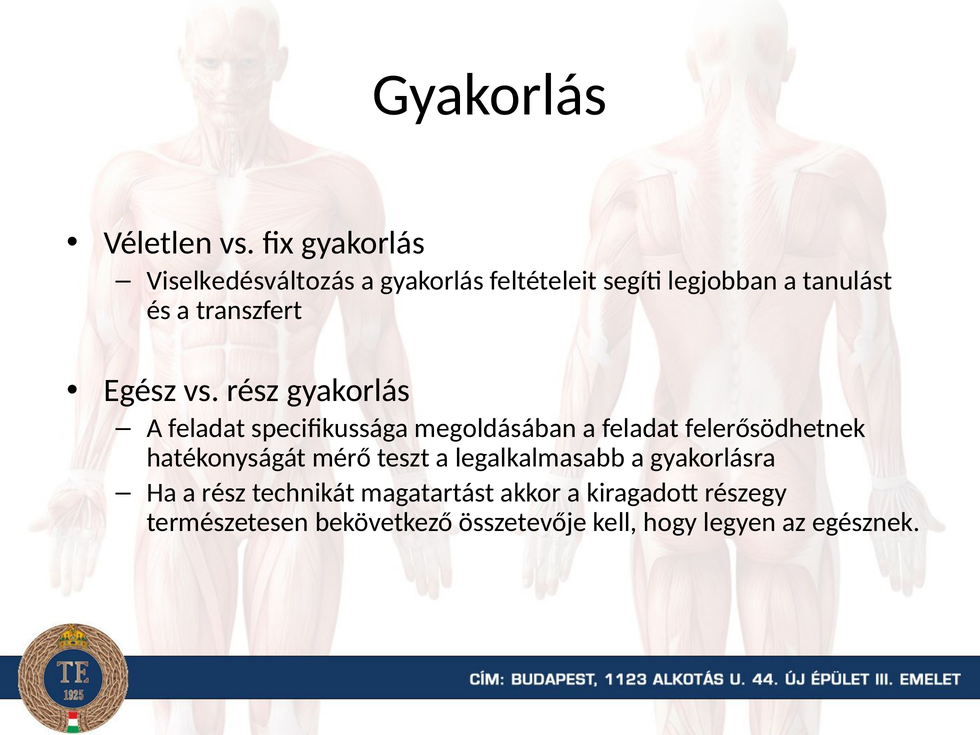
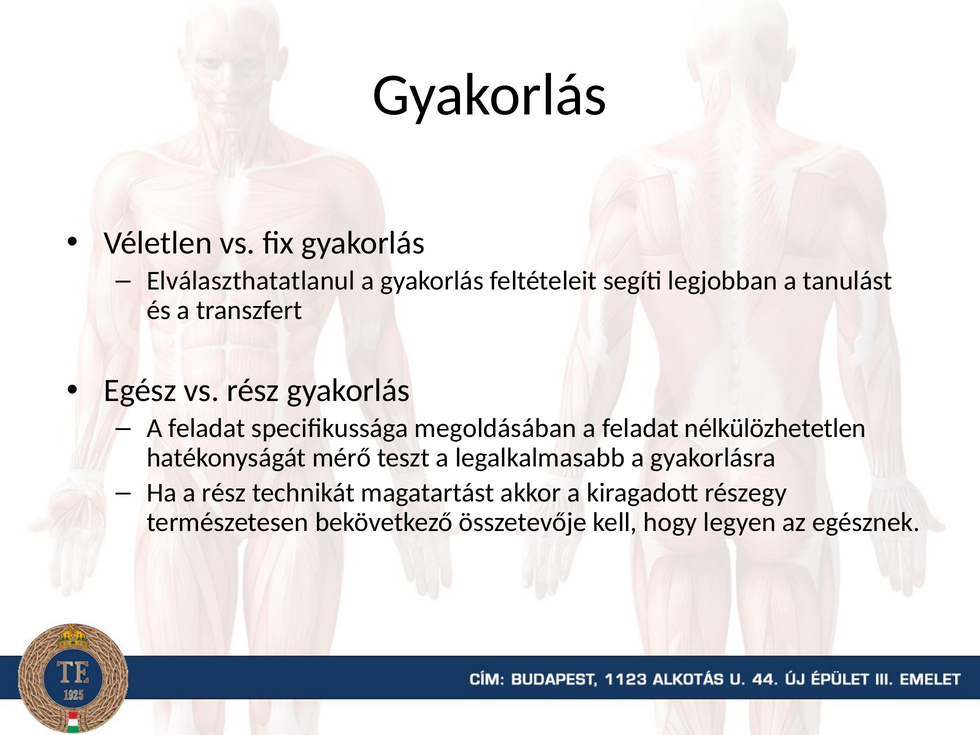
Viselkedésváltozás: Viselkedésváltozás -> Elválaszthatatlanul
felerősödhetnek: felerősödhetnek -> nélkülözhetetlen
